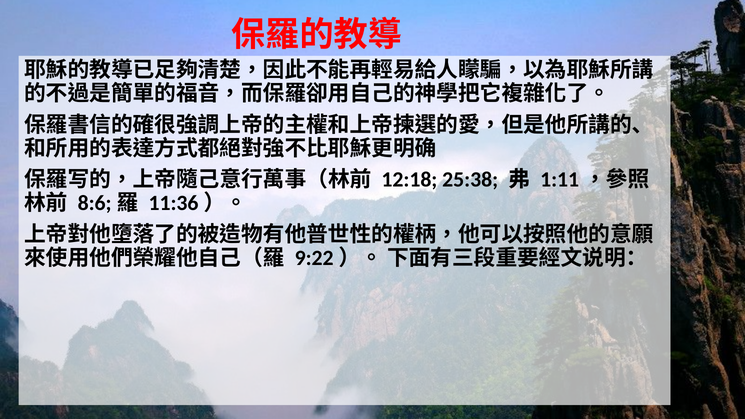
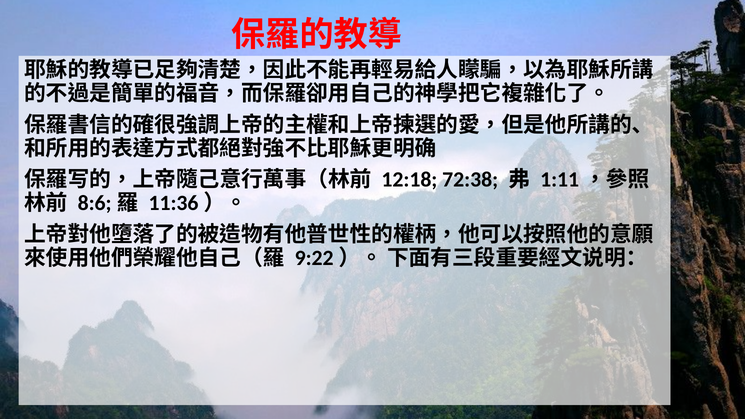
25:38: 25:38 -> 72:38
